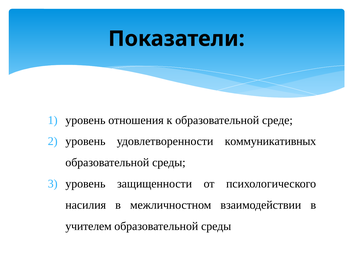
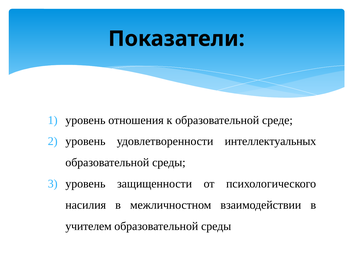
коммуникативных: коммуникативных -> интеллектуальных
